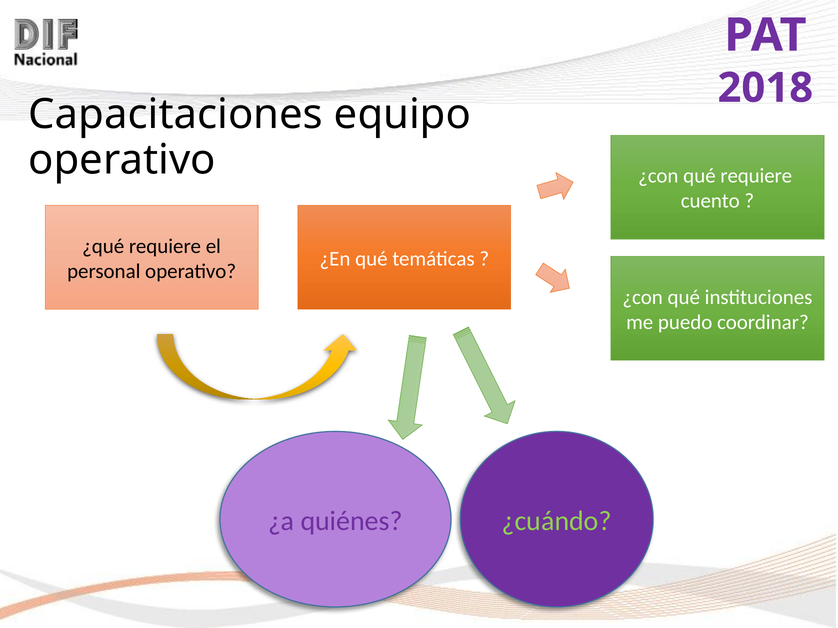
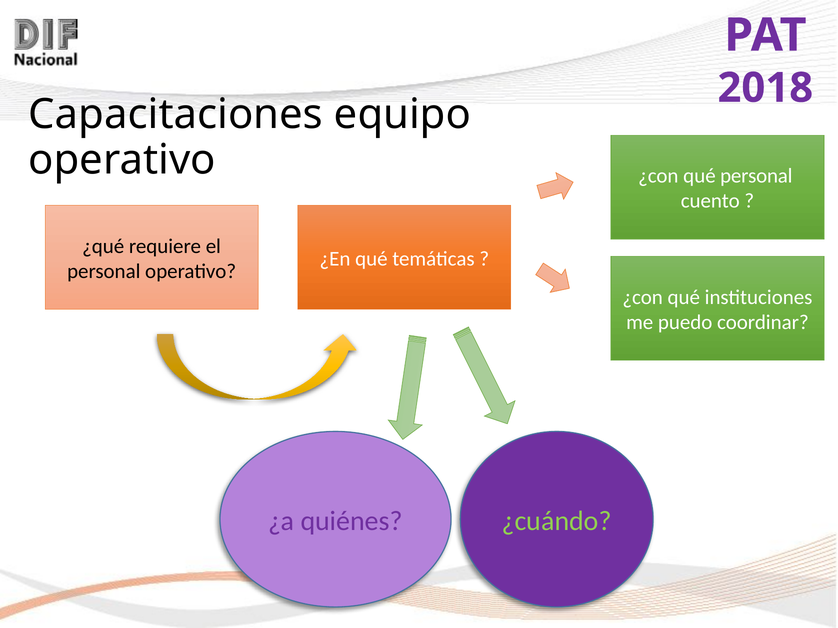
qué requiere: requiere -> personal
